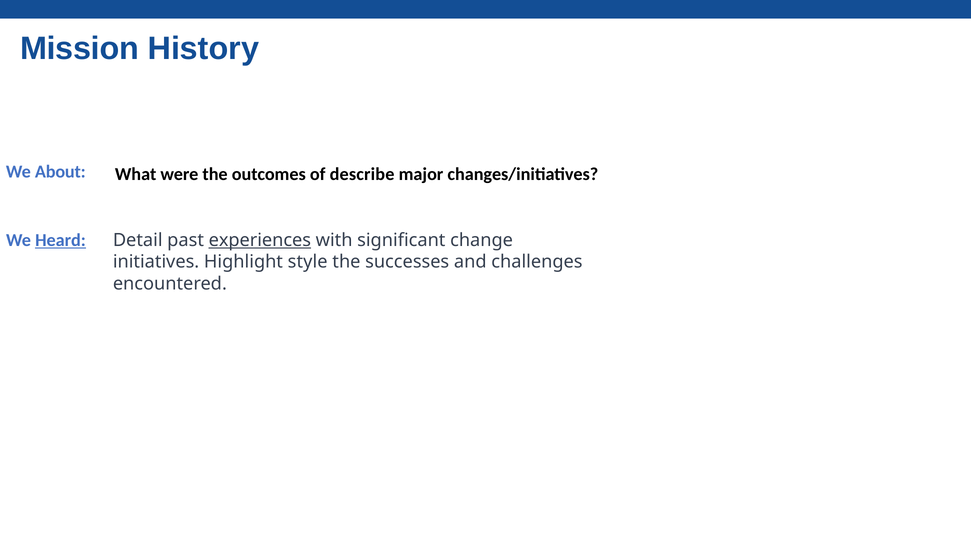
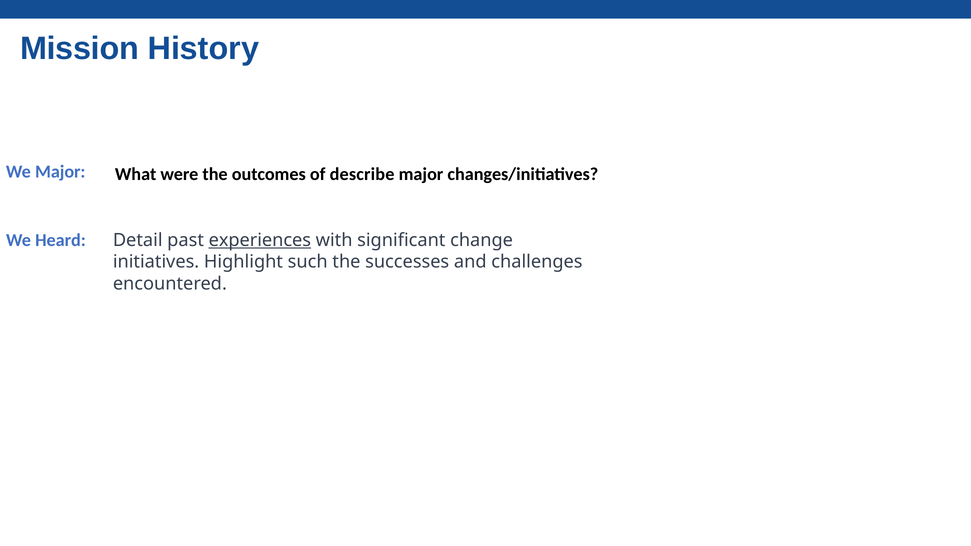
We About: About -> Major
Heard underline: present -> none
style: style -> such
